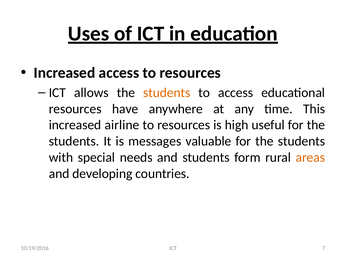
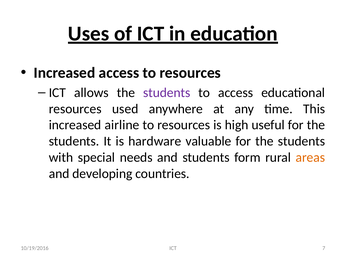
students at (167, 92) colour: orange -> purple
have: have -> used
messages: messages -> hardware
